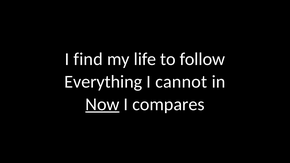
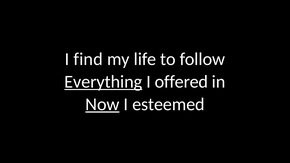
Everything underline: none -> present
cannot: cannot -> offered
compares: compares -> esteemed
